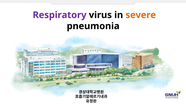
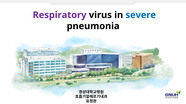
severe colour: orange -> blue
